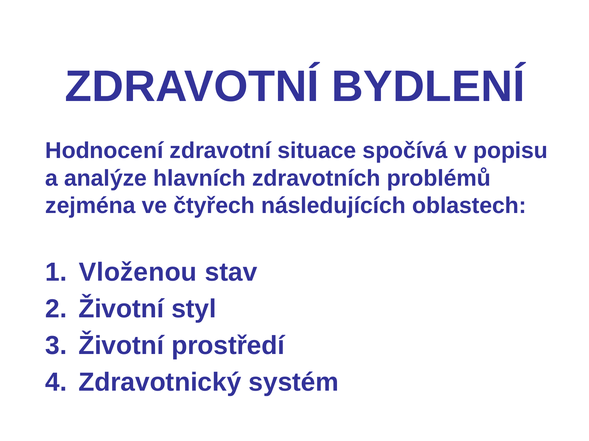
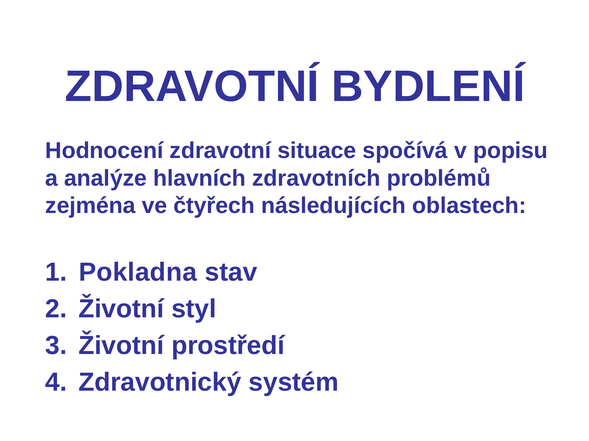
Vloženou: Vloženou -> Pokladna
